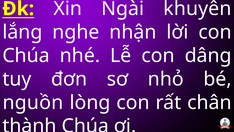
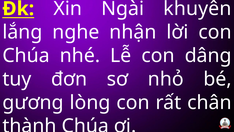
nguồn: nguồn -> gương
